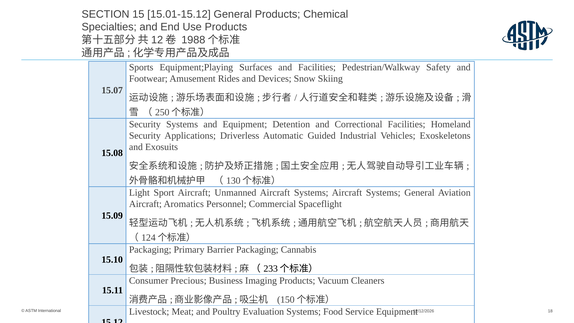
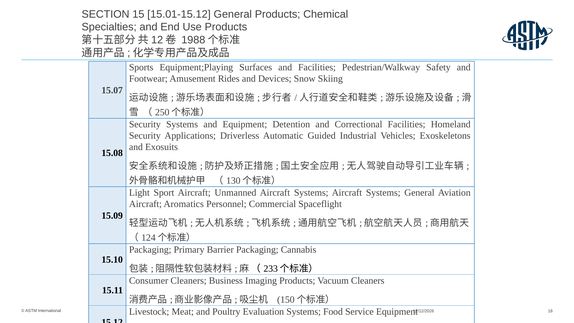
Consumer Precious: Precious -> Cleaners
